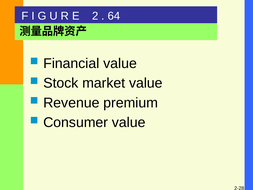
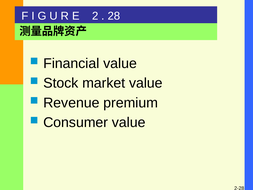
64: 64 -> 28
